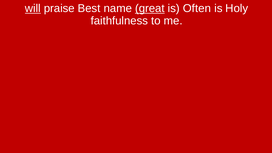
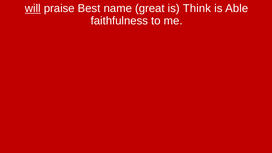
great underline: present -> none
Often: Often -> Think
Holy: Holy -> Able
